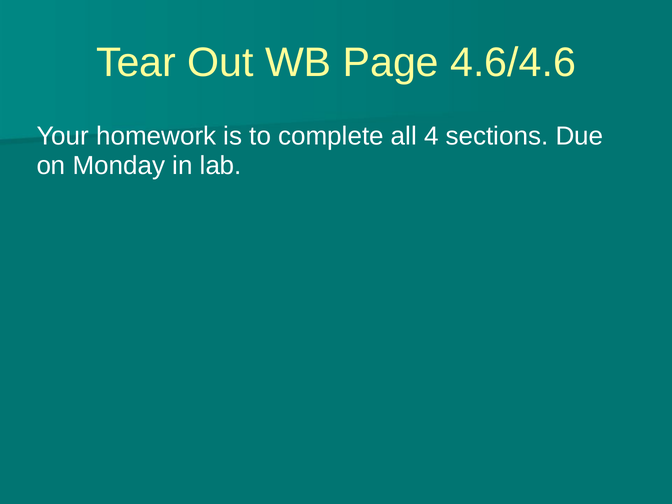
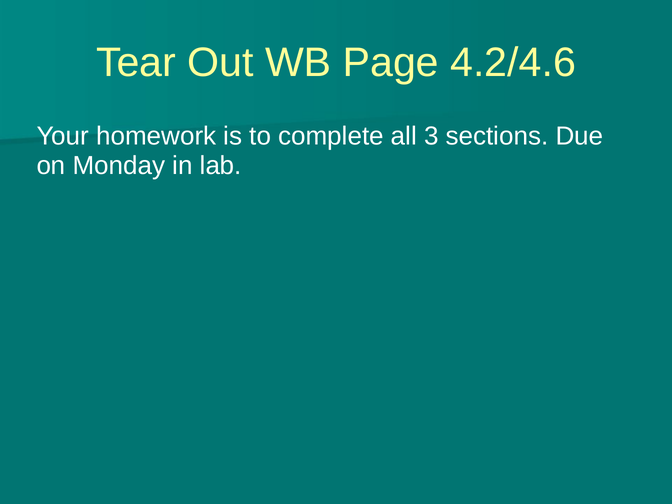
4.6/4.6: 4.6/4.6 -> 4.2/4.6
4: 4 -> 3
